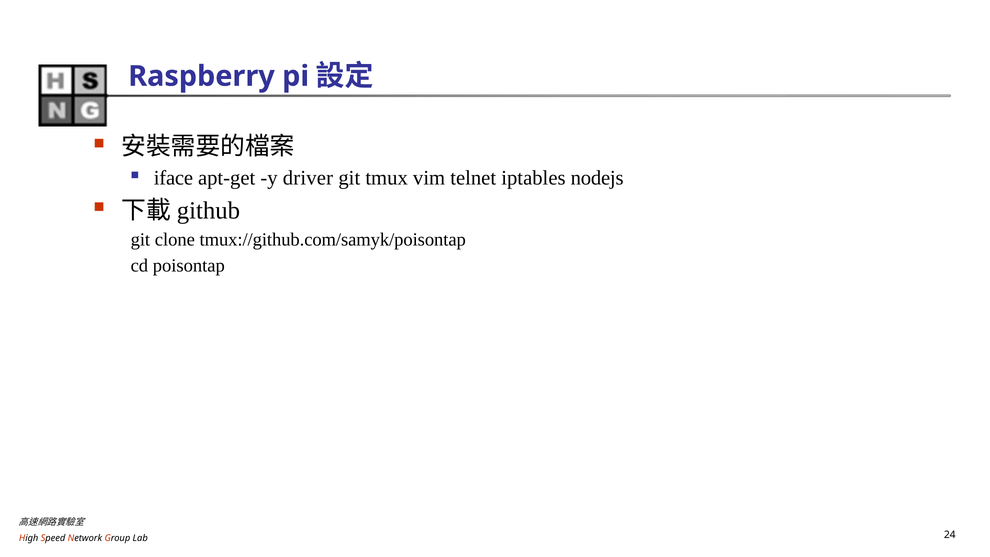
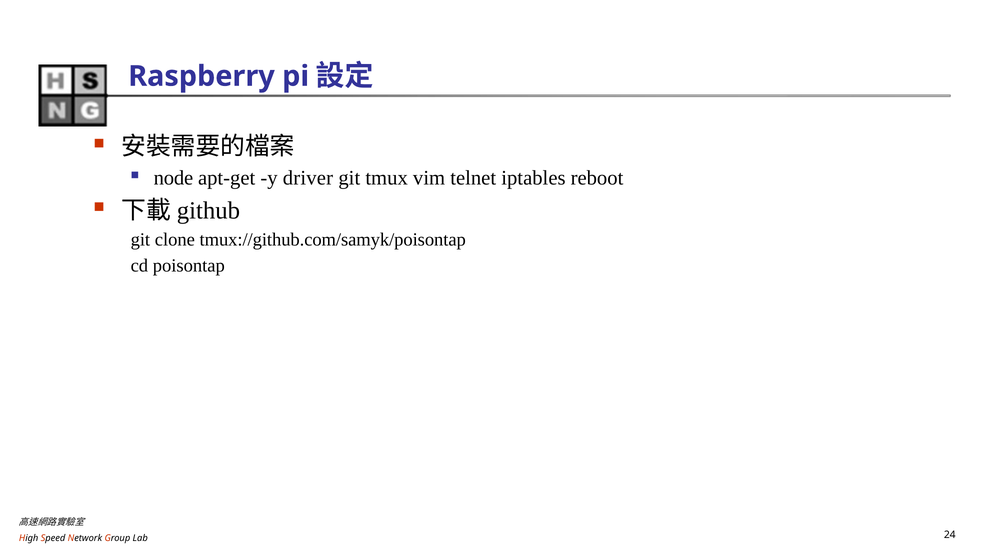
iface: iface -> node
nodejs: nodejs -> reboot
